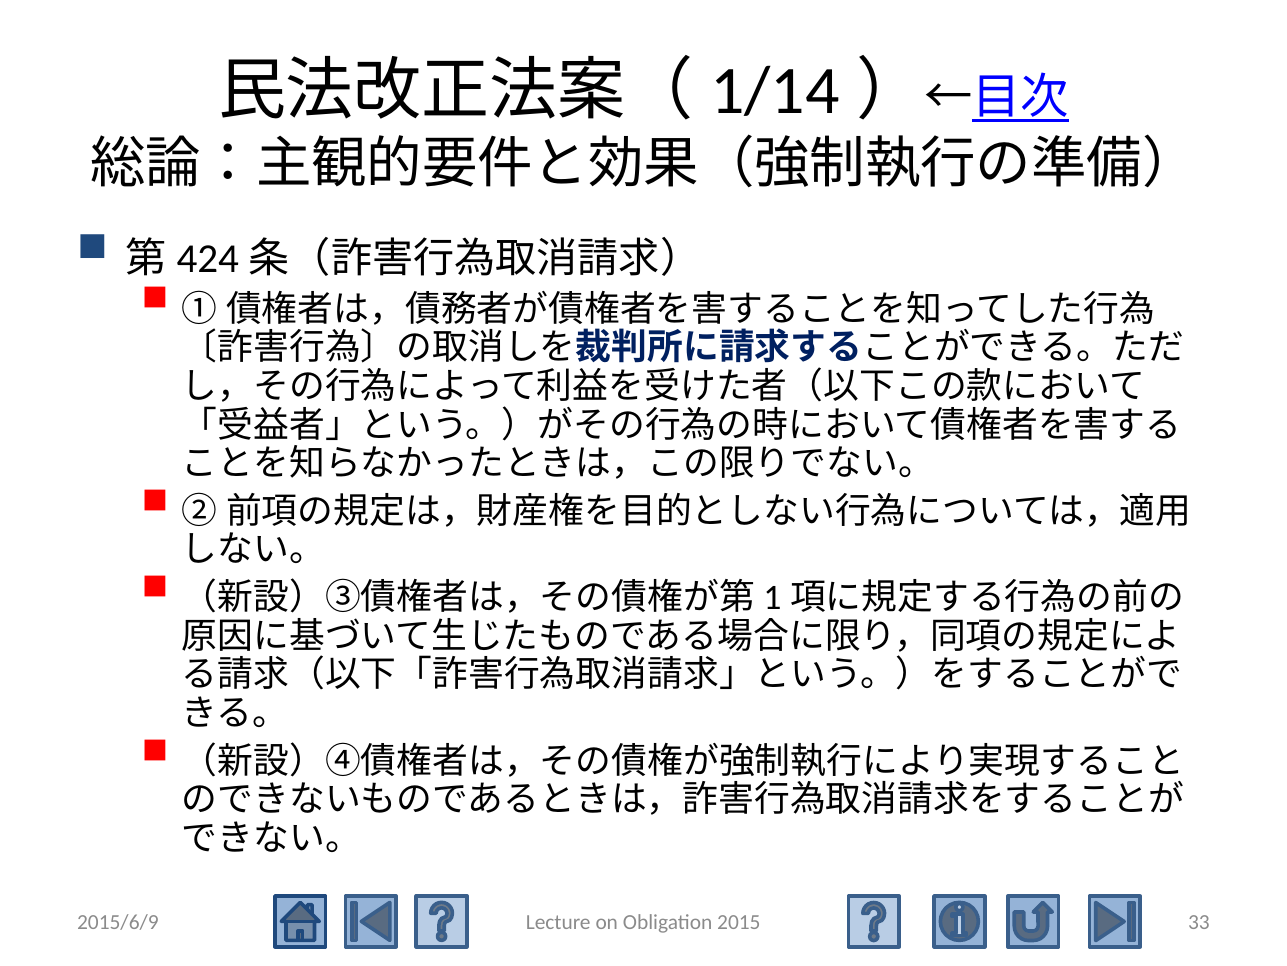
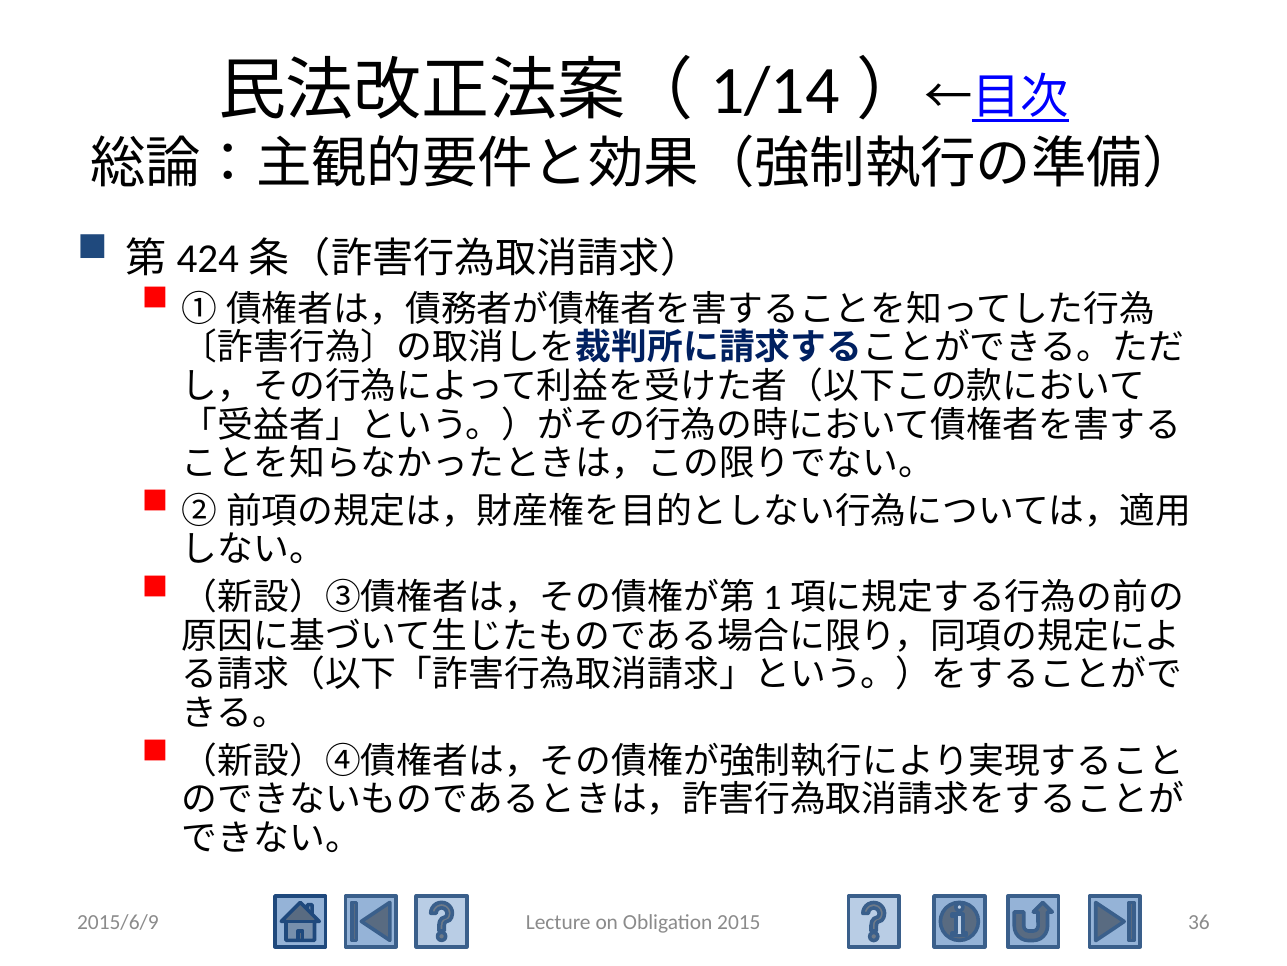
33: 33 -> 36
